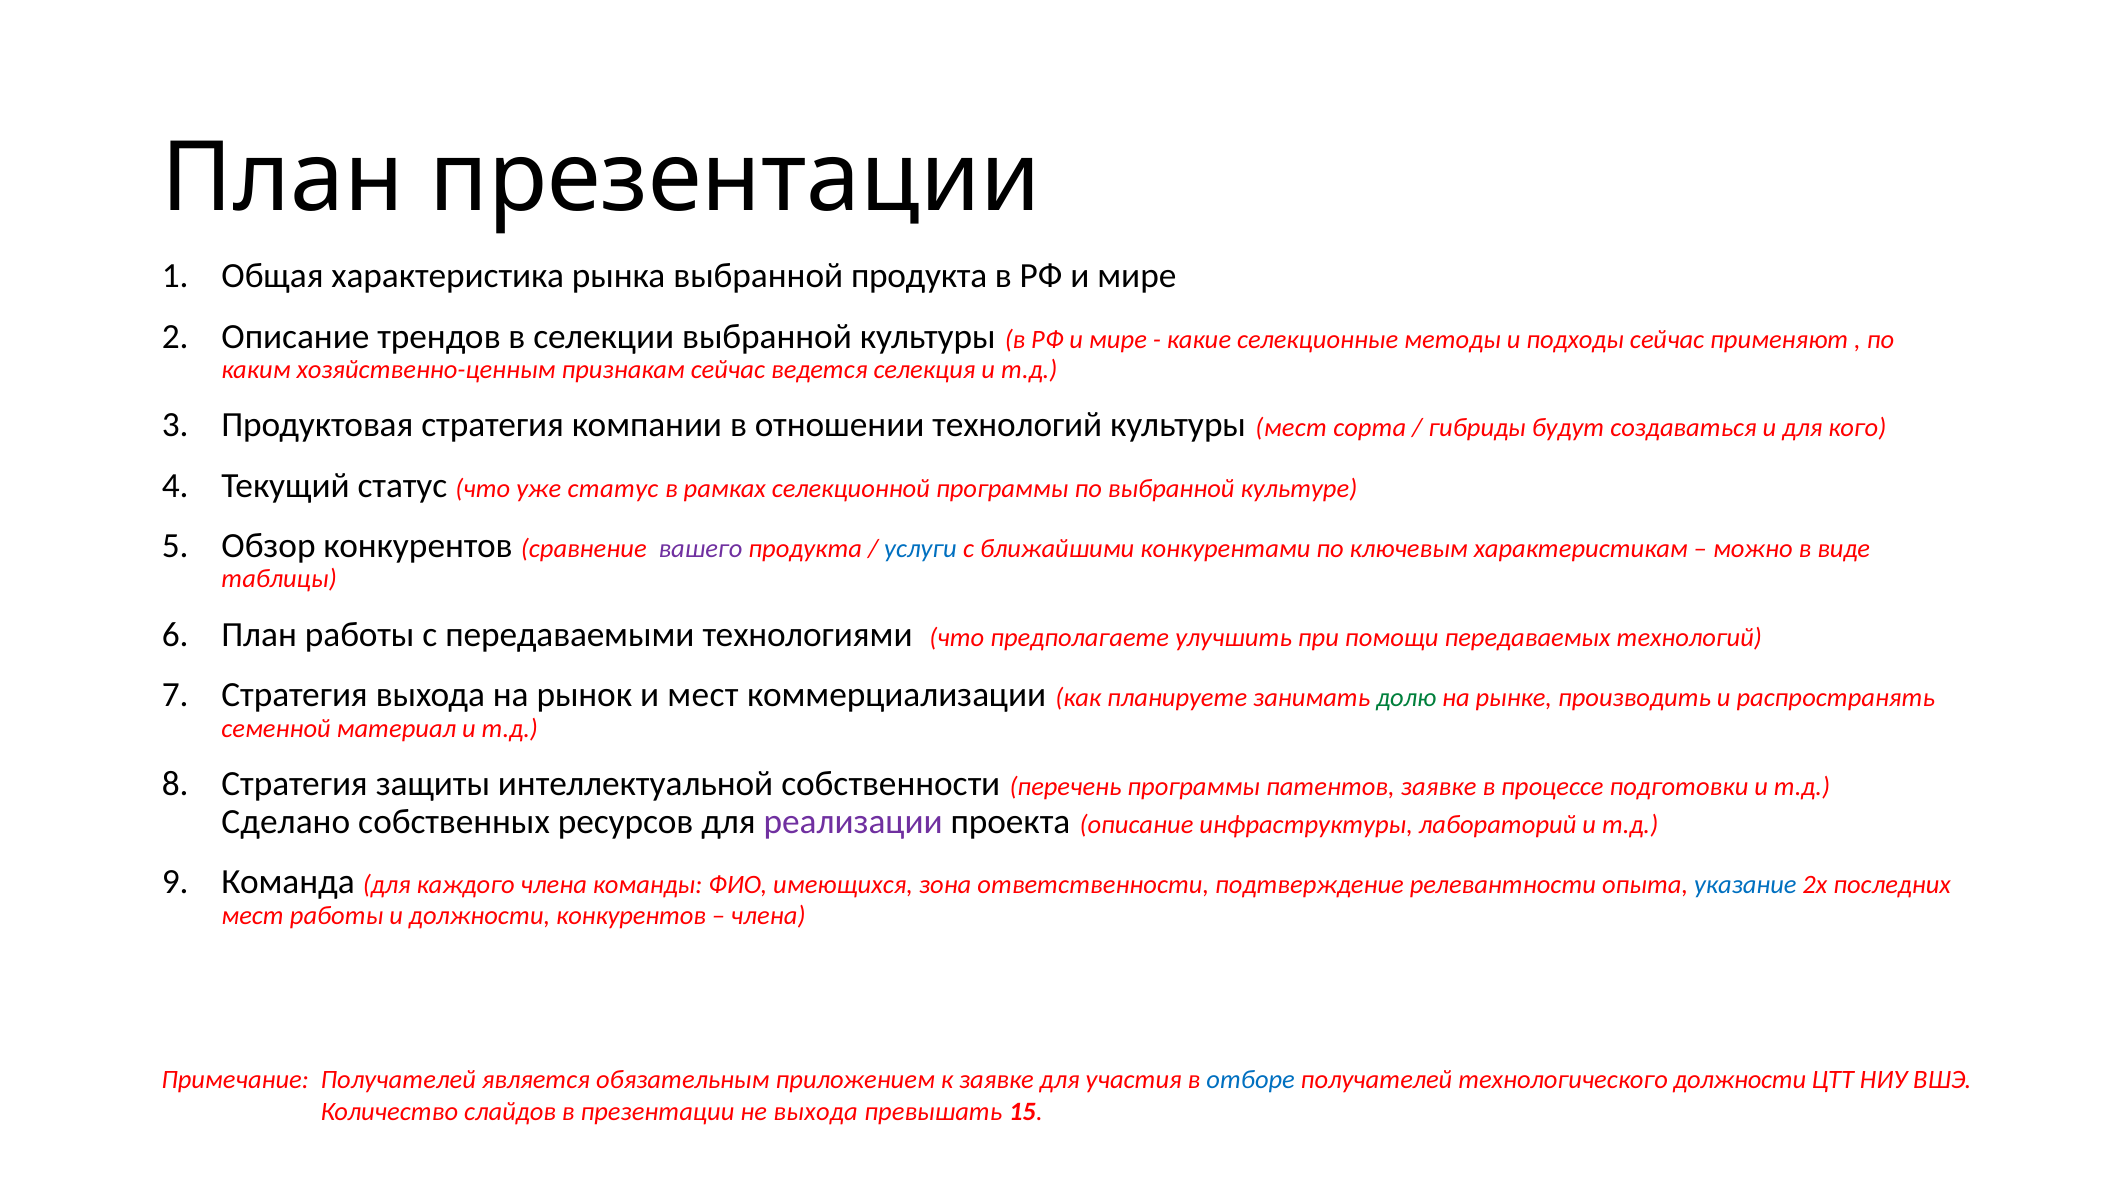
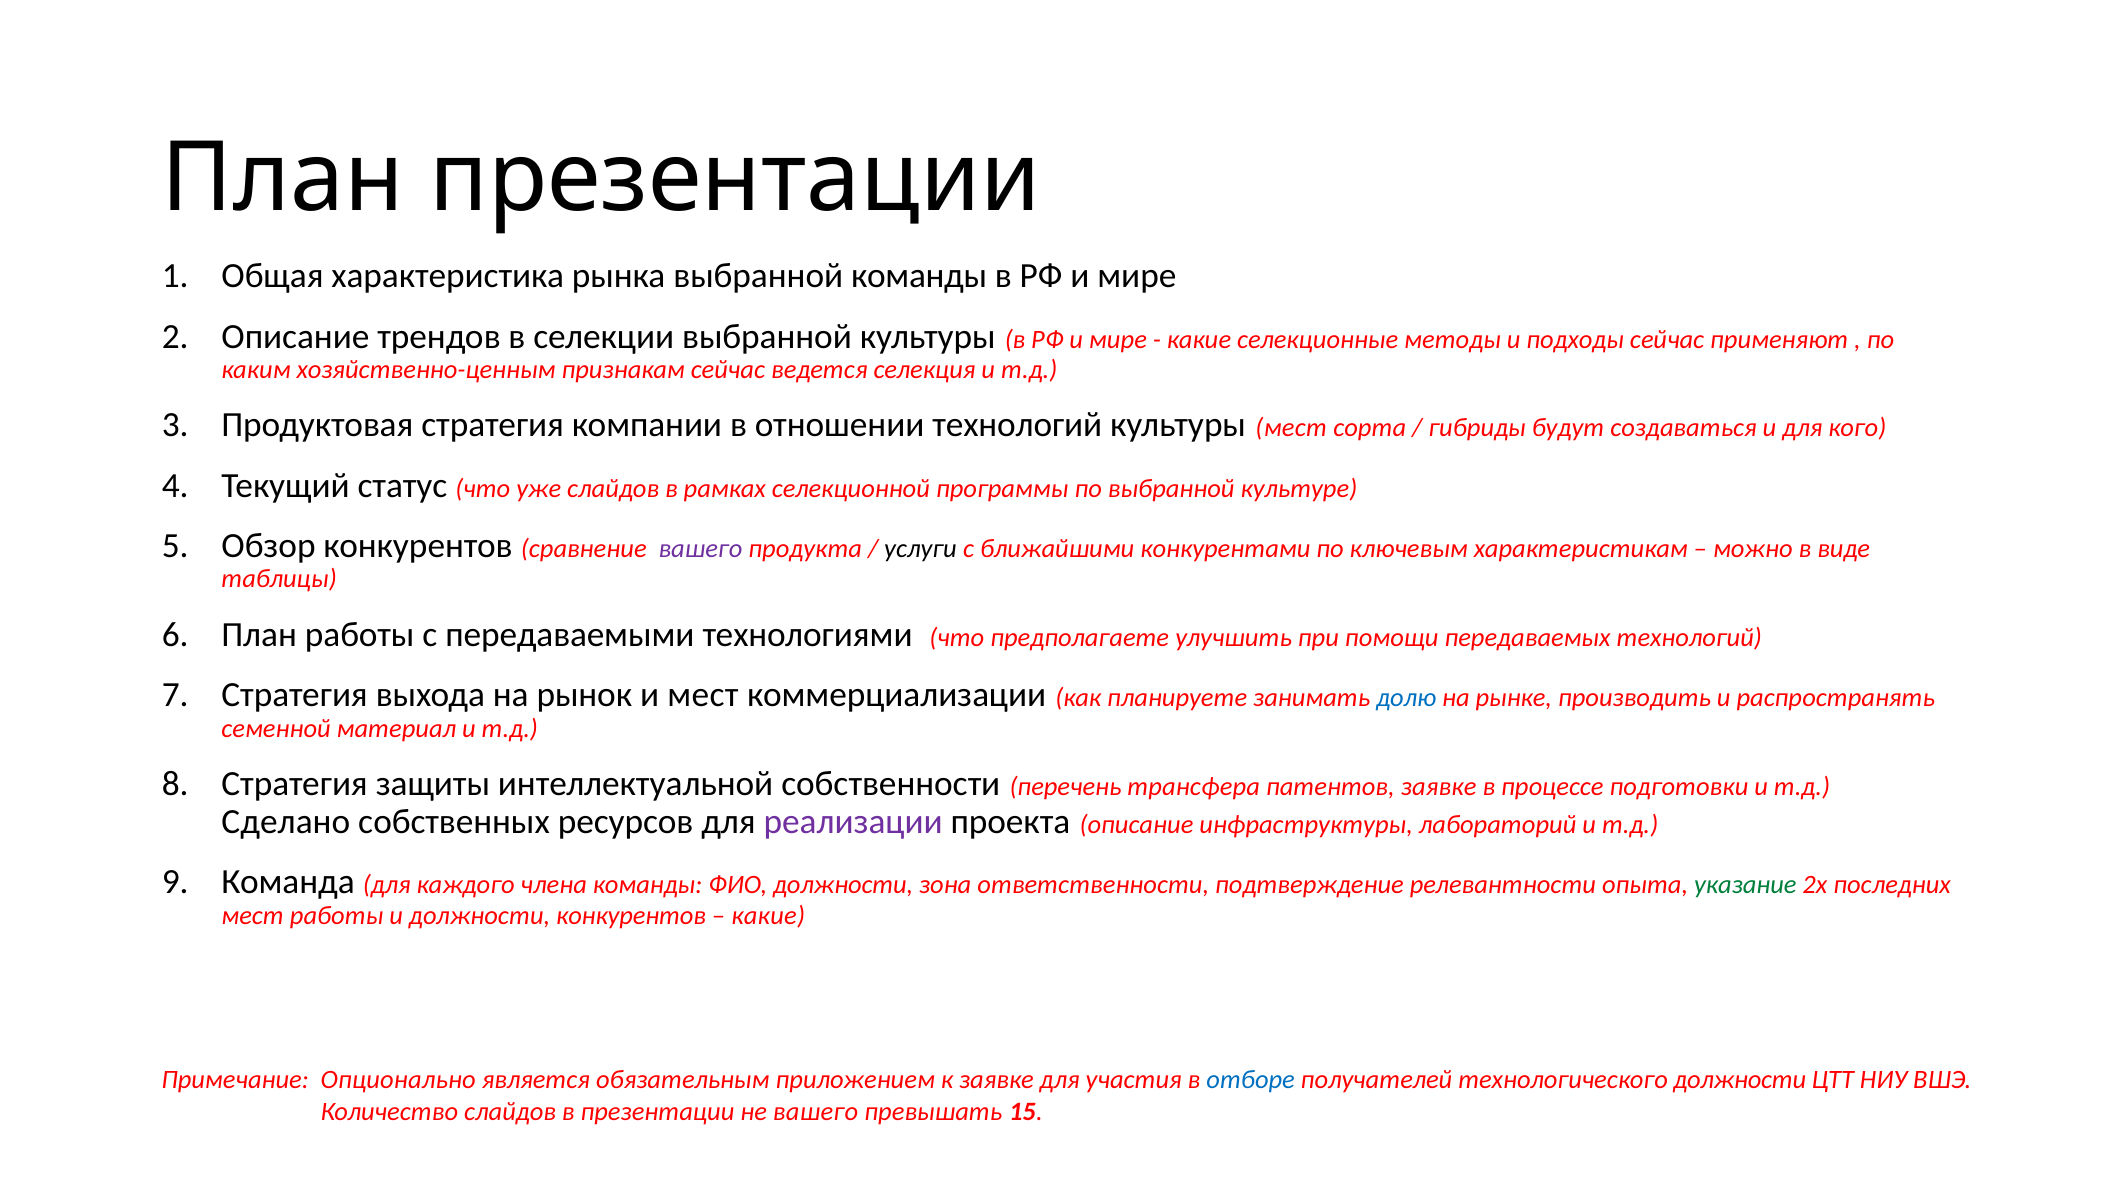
выбранной продукта: продукта -> команды
уже статус: статус -> слайдов
услуги colour: blue -> black
долю colour: green -> blue
перечень программы: программы -> трансфера
ФИО имеющихся: имеющихся -> должности
указание colour: blue -> green
члена at (768, 916): члена -> какие
Примечание Получателей: Получателей -> Опционально
не выхода: выхода -> вашего
